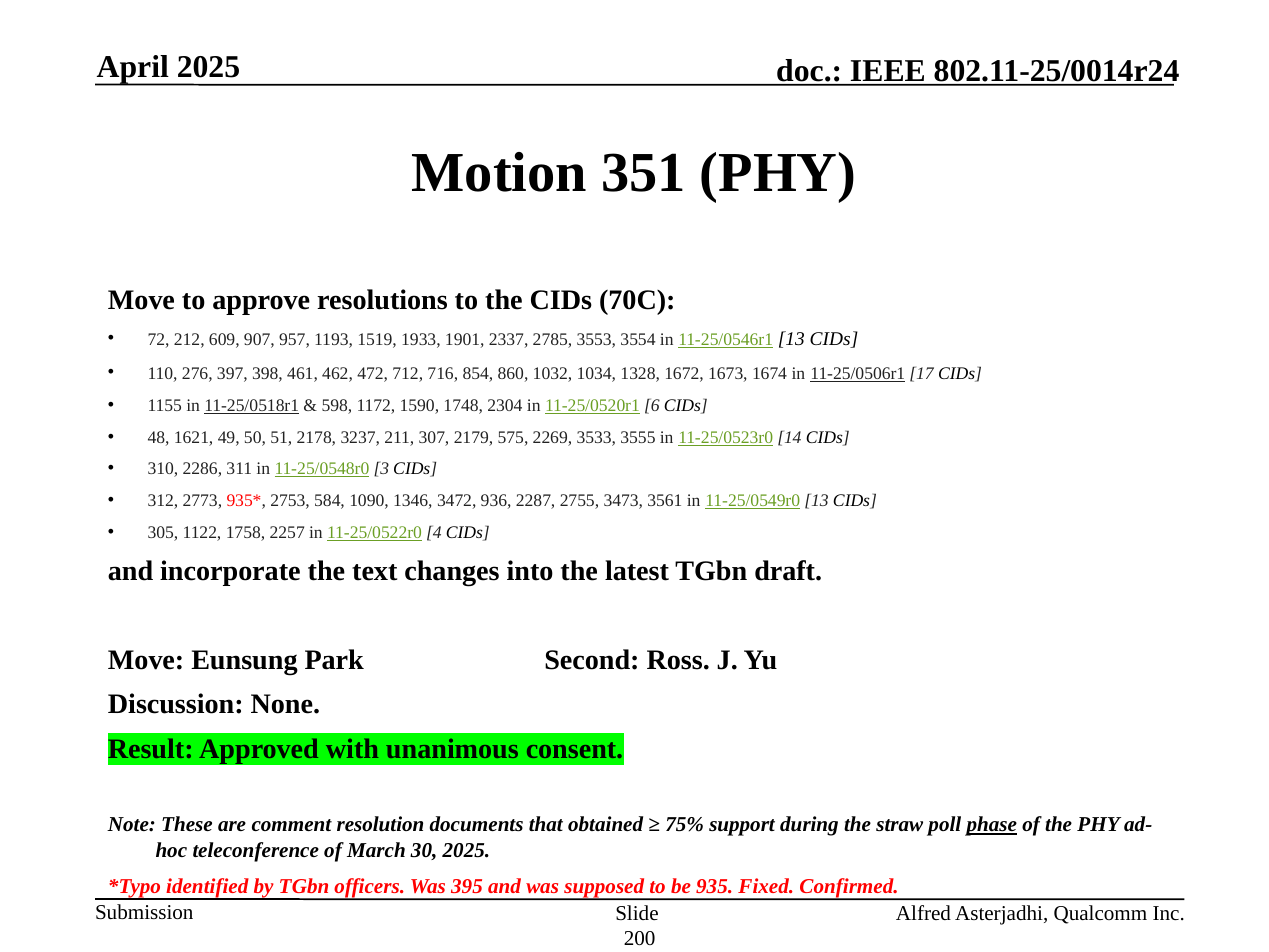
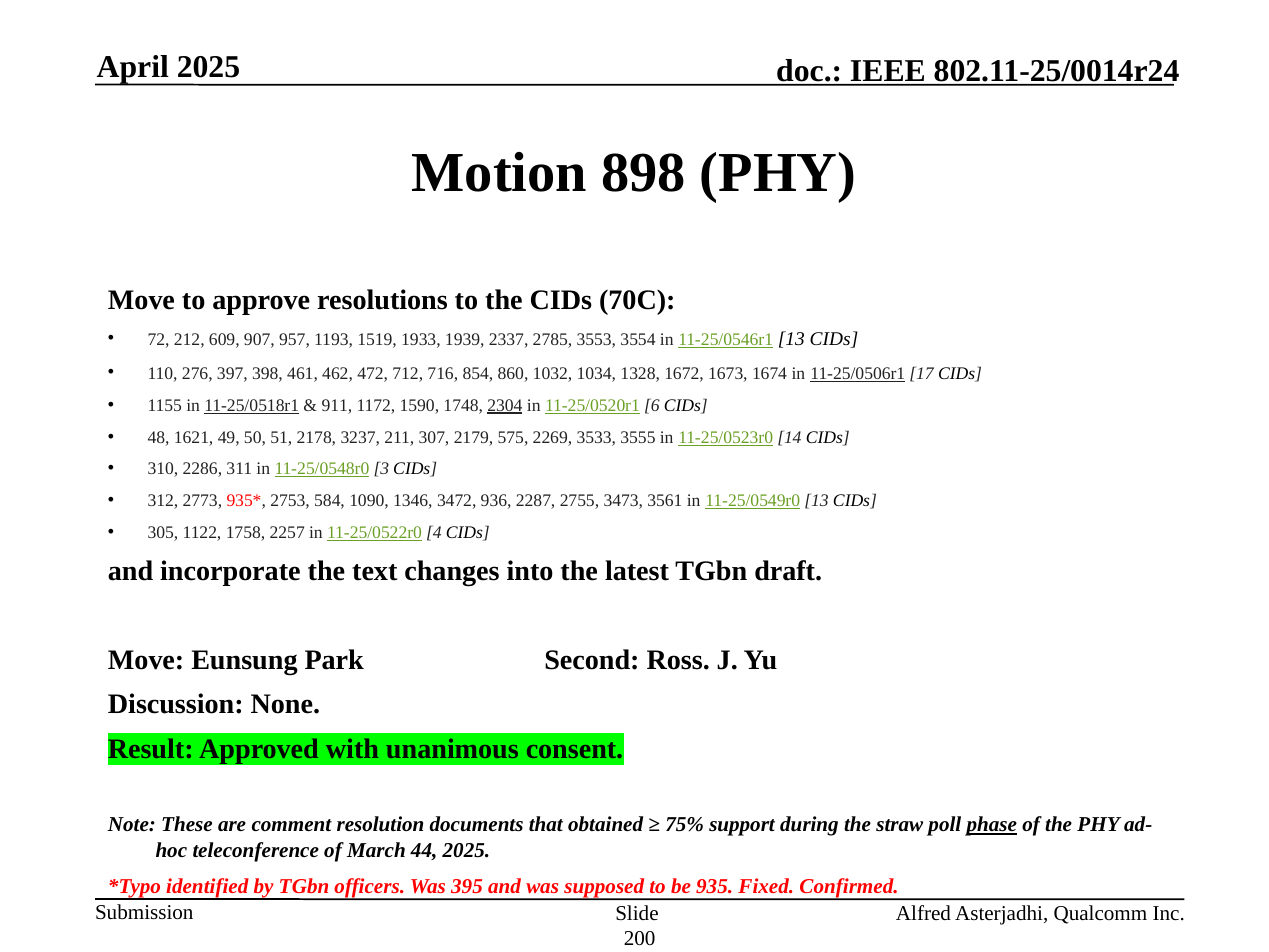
351: 351 -> 898
1901: 1901 -> 1939
598: 598 -> 911
2304 underline: none -> present
30: 30 -> 44
